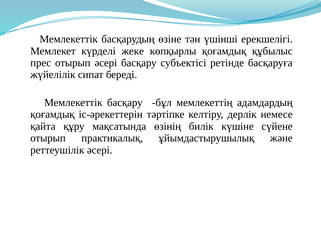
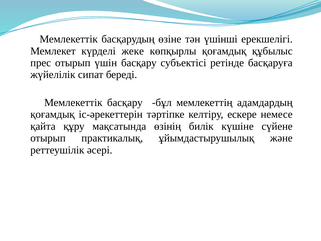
отырып әсері: әсері -> үшін
дерлік: дерлік -> ескере
